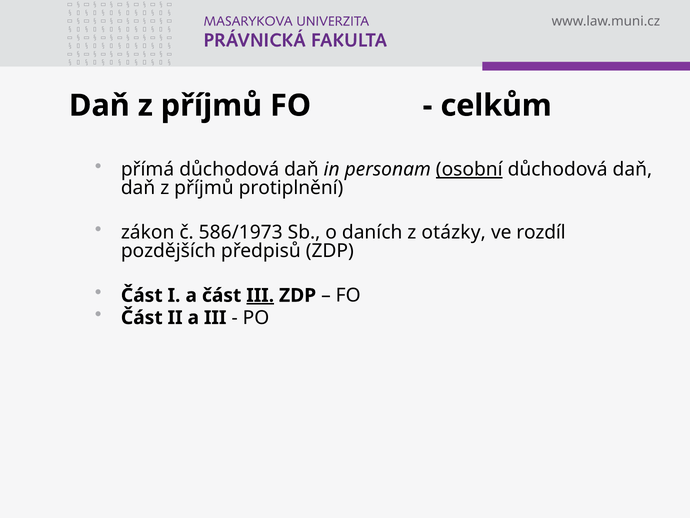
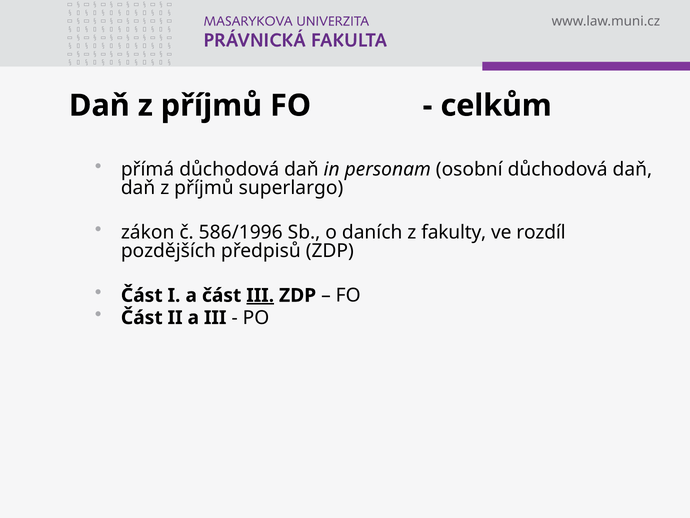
osobní underline: present -> none
protiplnění: protiplnění -> superlargo
586/1973: 586/1973 -> 586/1996
otázky: otázky -> fakulty
